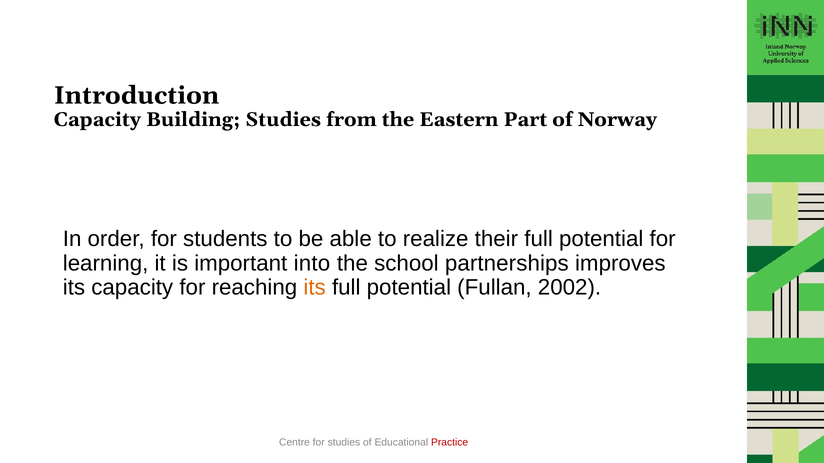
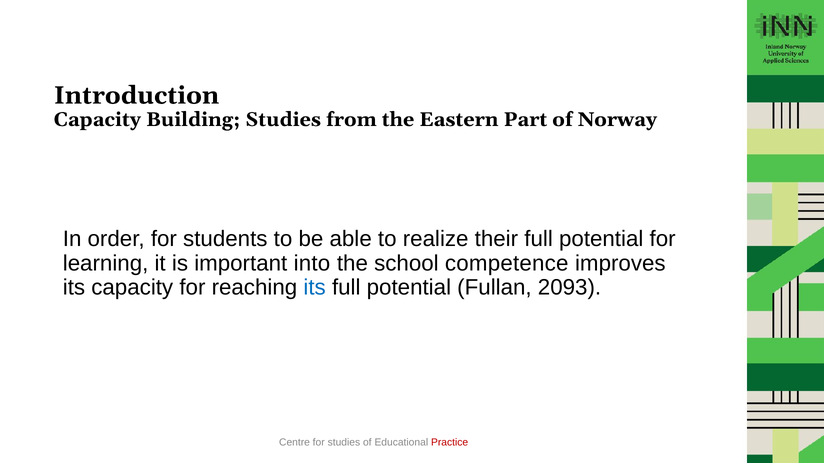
partnerships: partnerships -> competence
its at (315, 288) colour: orange -> blue
2002: 2002 -> 2093
